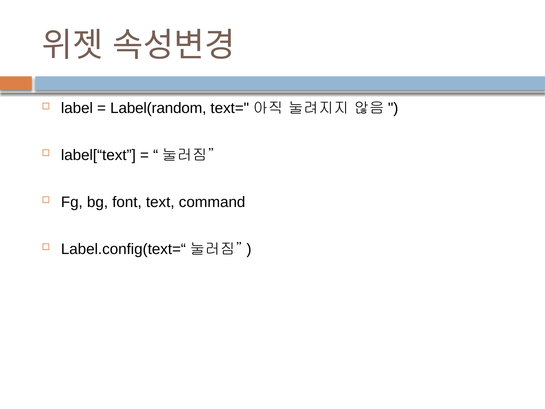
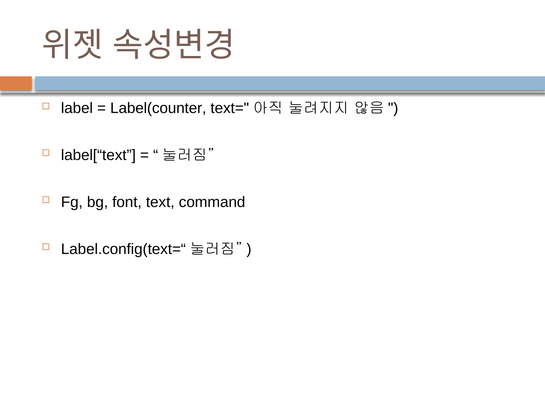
Label(random: Label(random -> Label(counter
